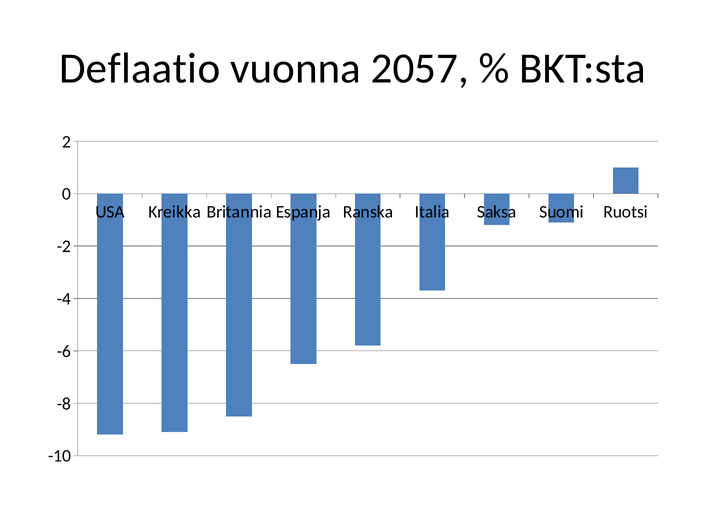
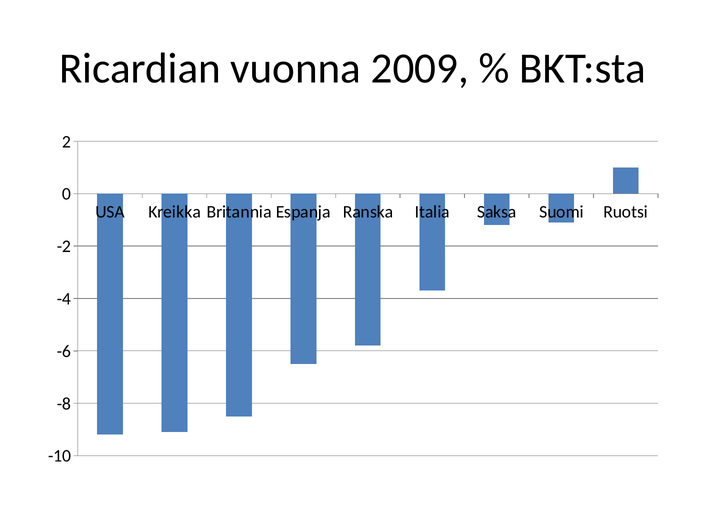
Deflaatio: Deflaatio -> Ricardian
2057: 2057 -> 2009
